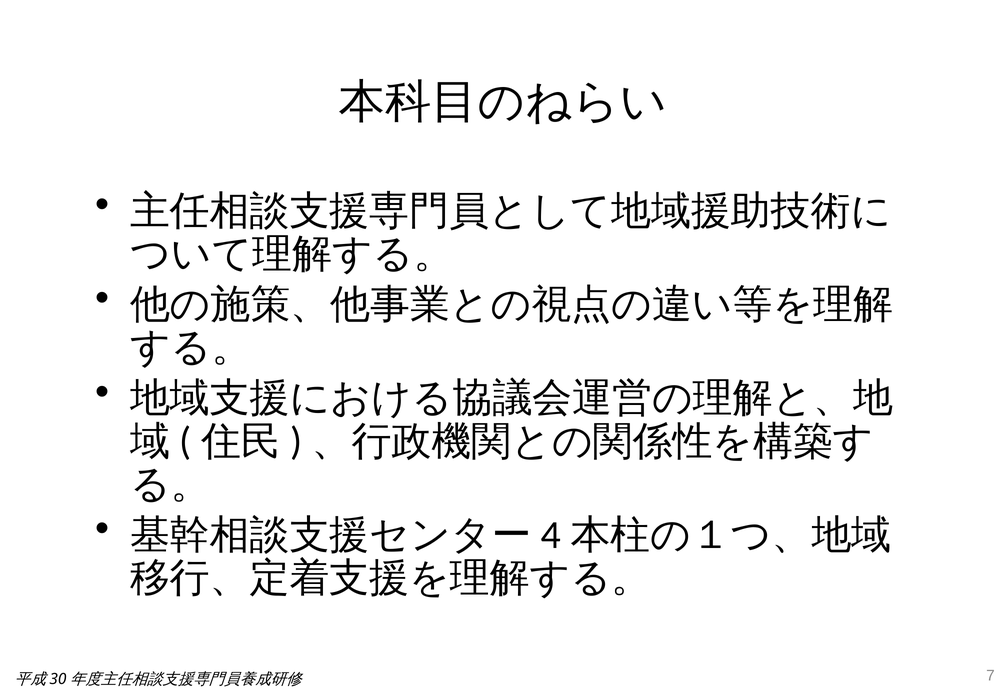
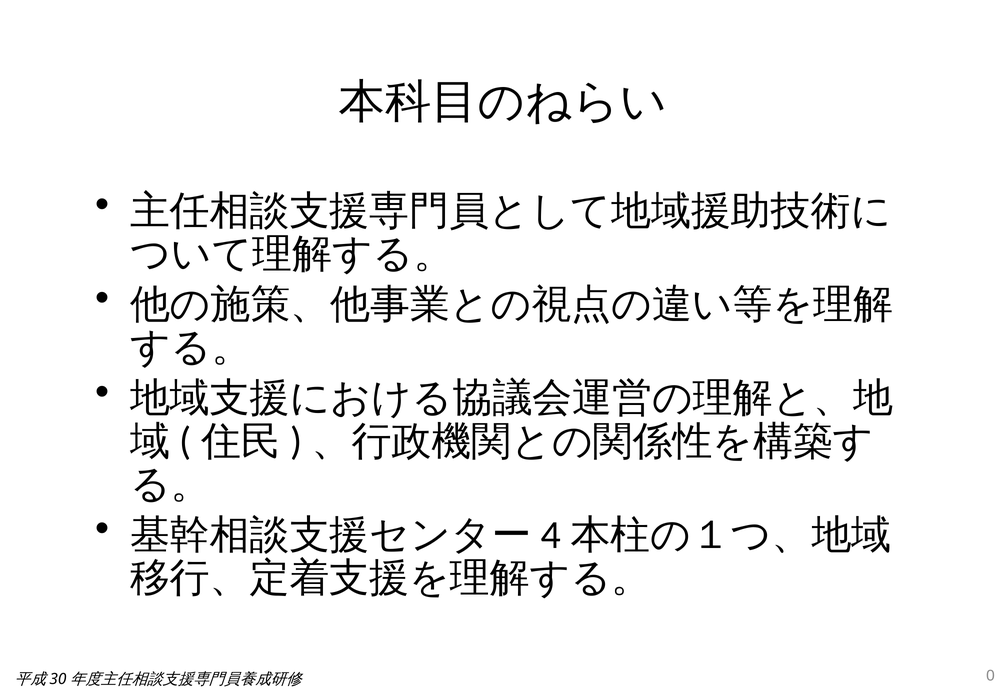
7: 7 -> 0
